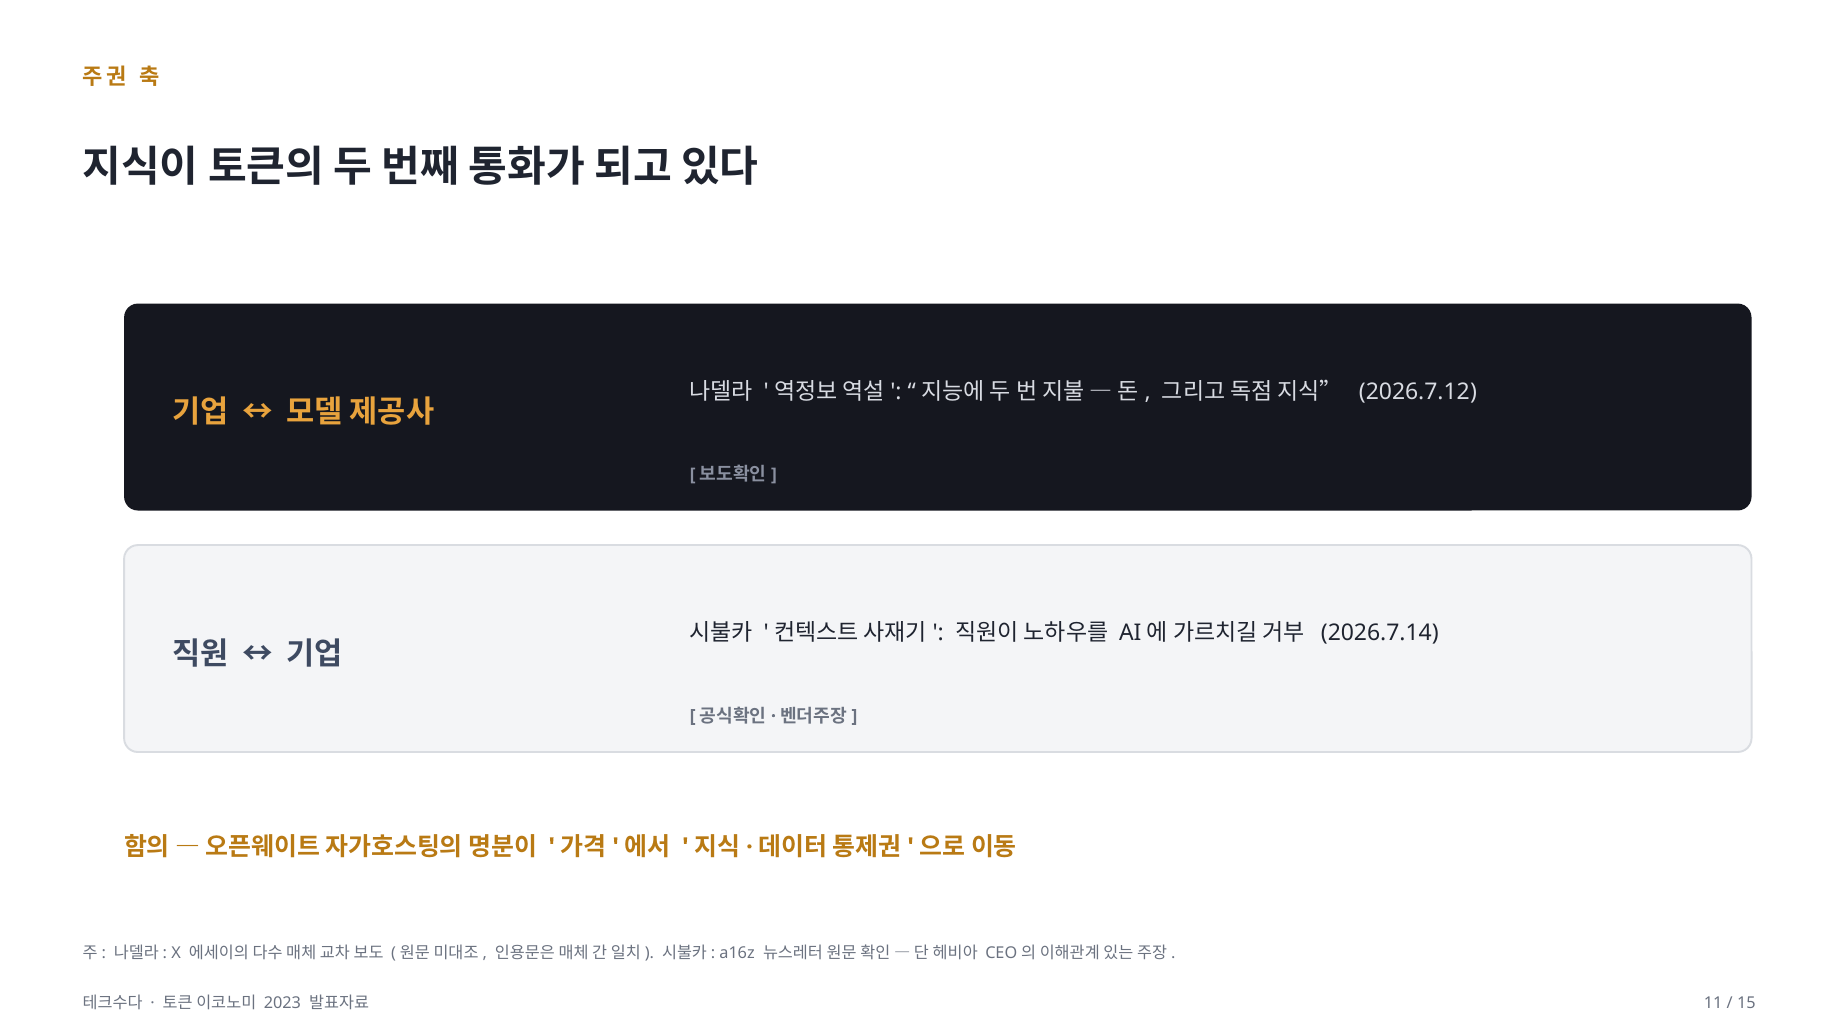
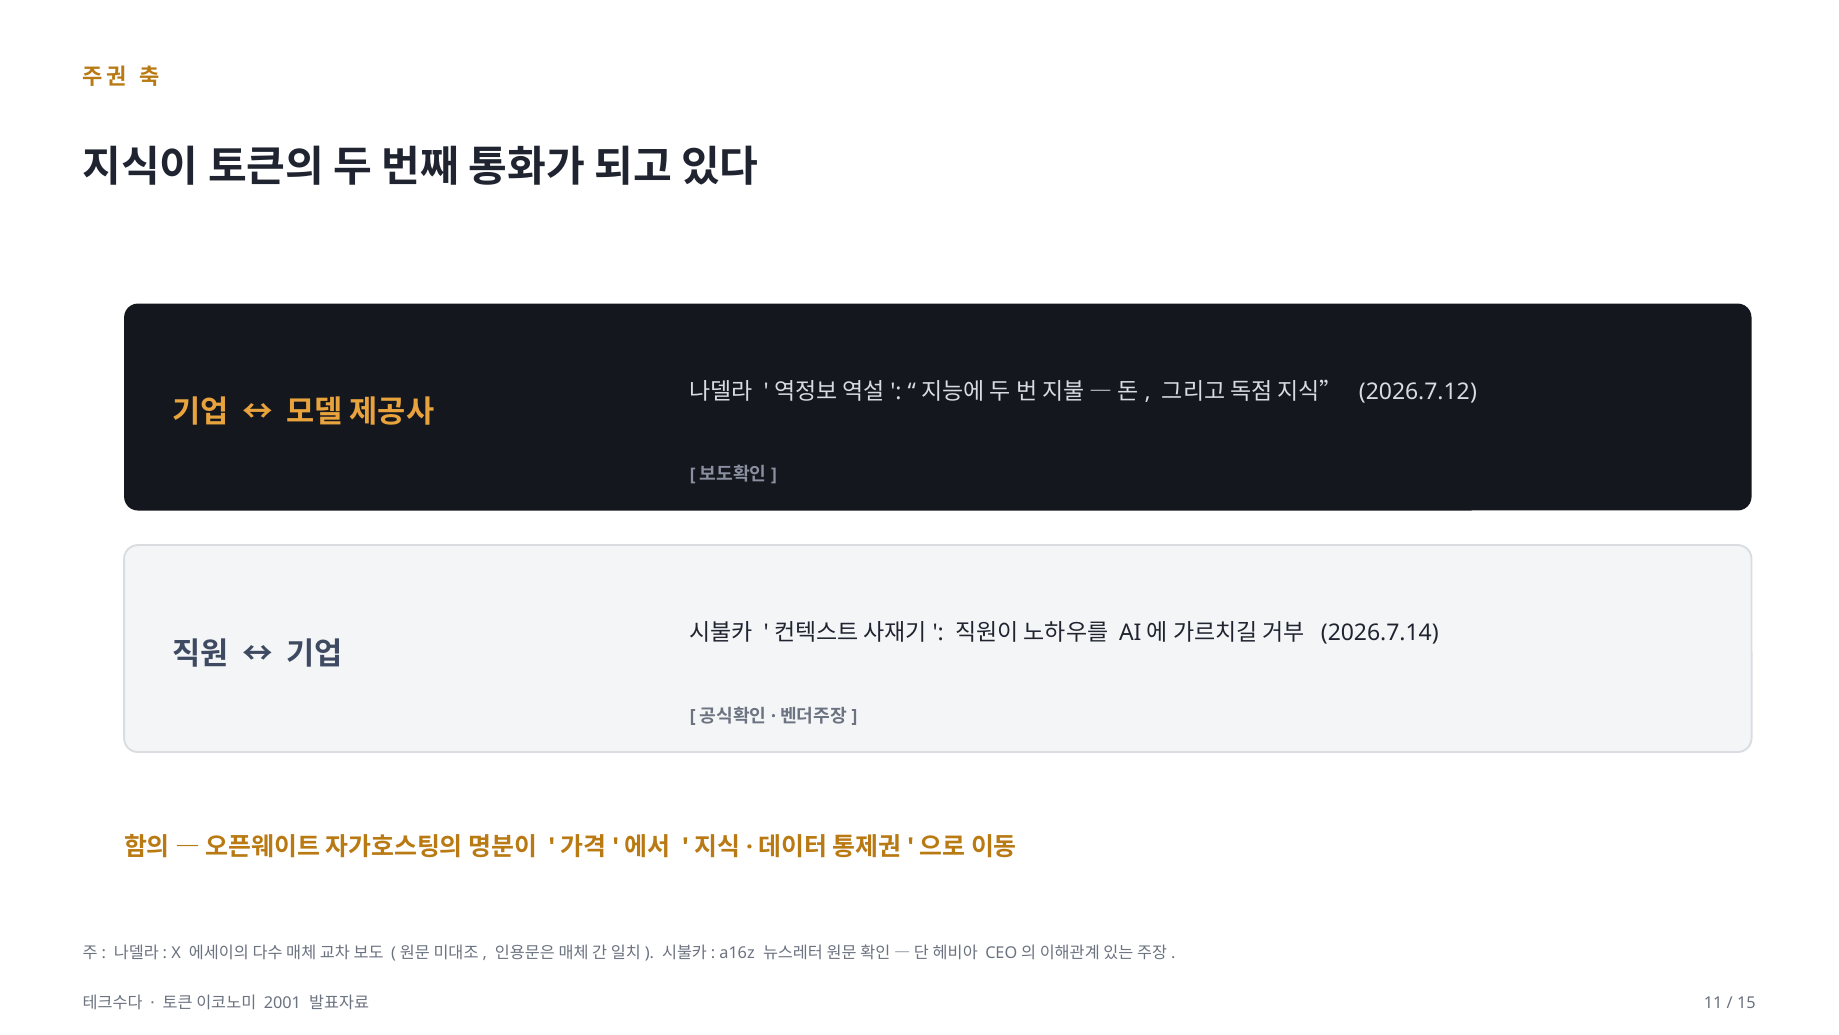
2023: 2023 -> 2001
